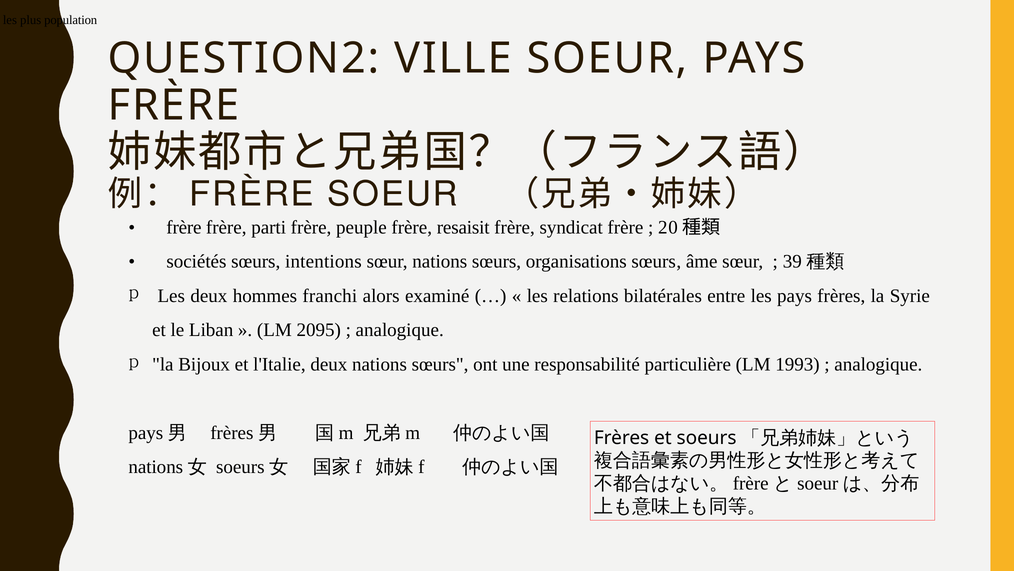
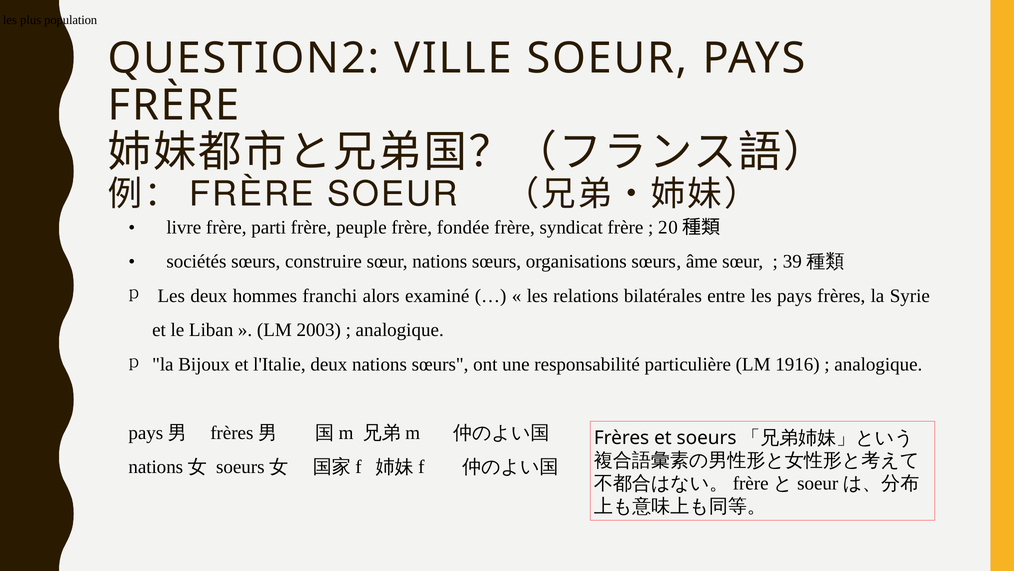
frère at (184, 227): frère -> livre
resaisit: resaisit -> fondée
intentions: intentions -> construire
2095: 2095 -> 2003
1993: 1993 -> 1916
